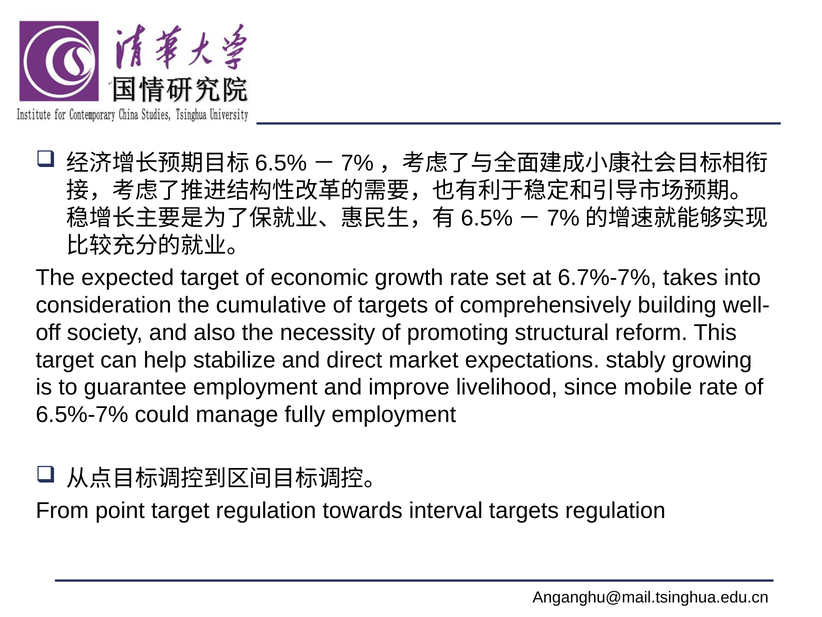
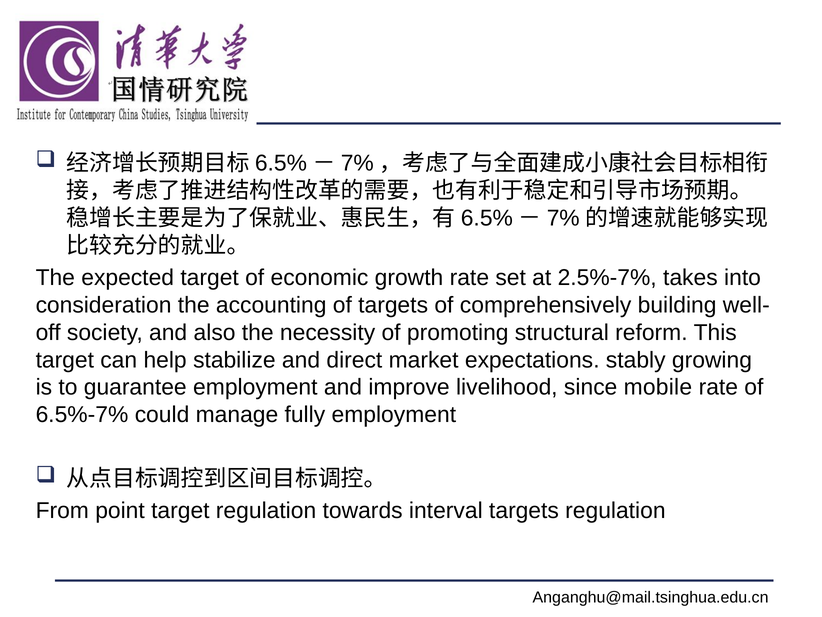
6.7%-7%: 6.7%-7% -> 2.5%-7%
cumulative: cumulative -> accounting
